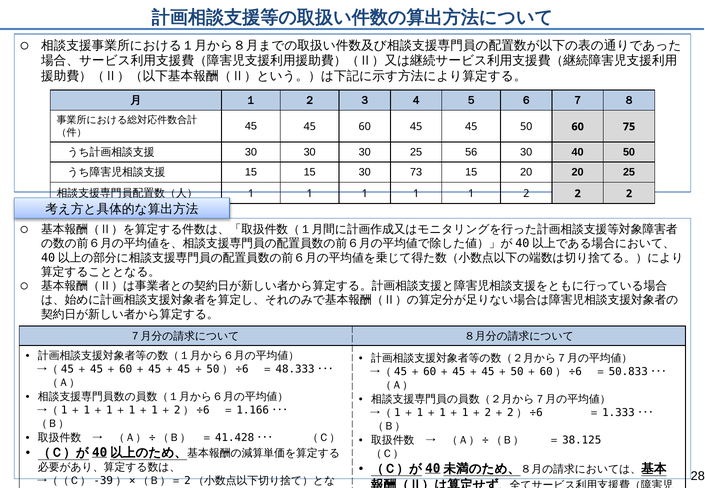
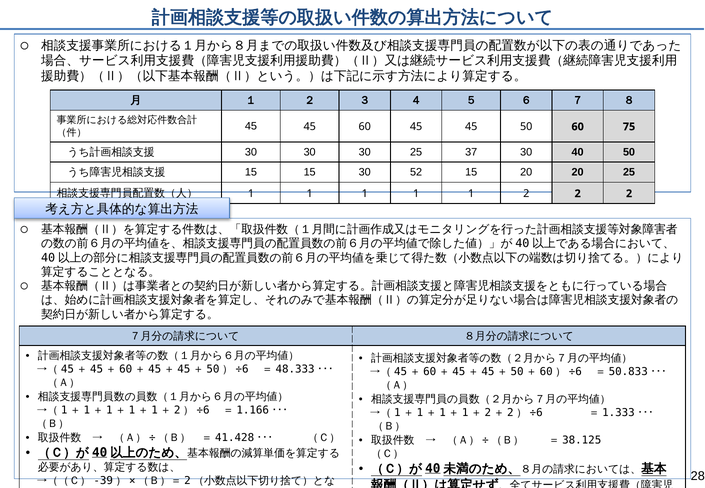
56: 56 -> 37
73: 73 -> 52
